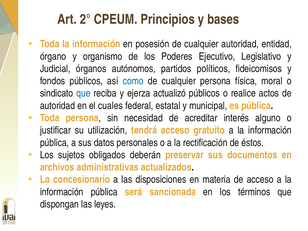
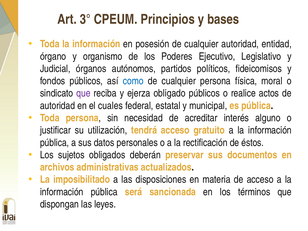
2°: 2° -> 3°
que at (83, 93) colour: blue -> purple
actualizó: actualizó -> obligado
concesionario: concesionario -> imposibilitado
